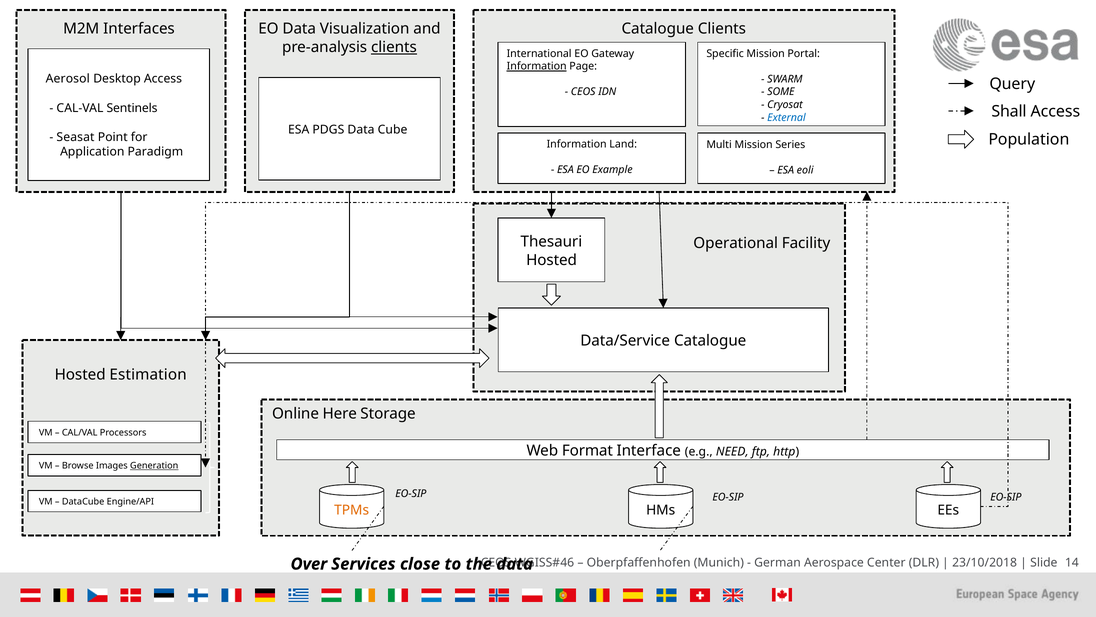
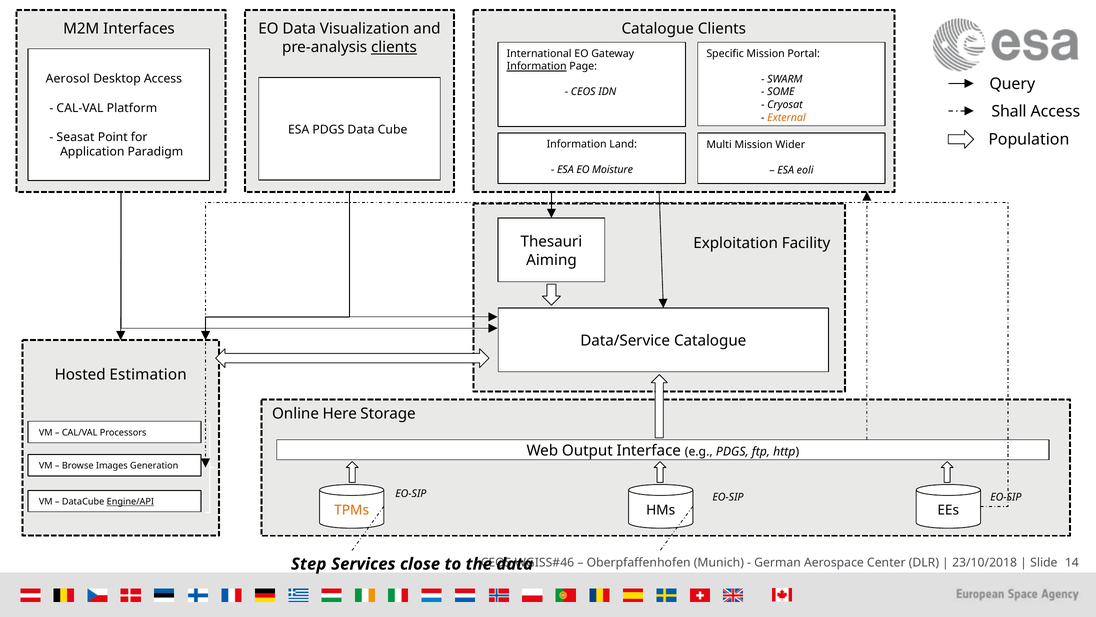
Sentinels: Sentinels -> Platform
External colour: blue -> orange
Series: Series -> Wider
Example: Example -> Moisture
Operational: Operational -> Exploitation
Hosted at (552, 260): Hosted -> Aiming
Format: Format -> Output
e.g NEED: NEED -> PDGS
Generation underline: present -> none
Engine/API underline: none -> present
Over: Over -> Step
